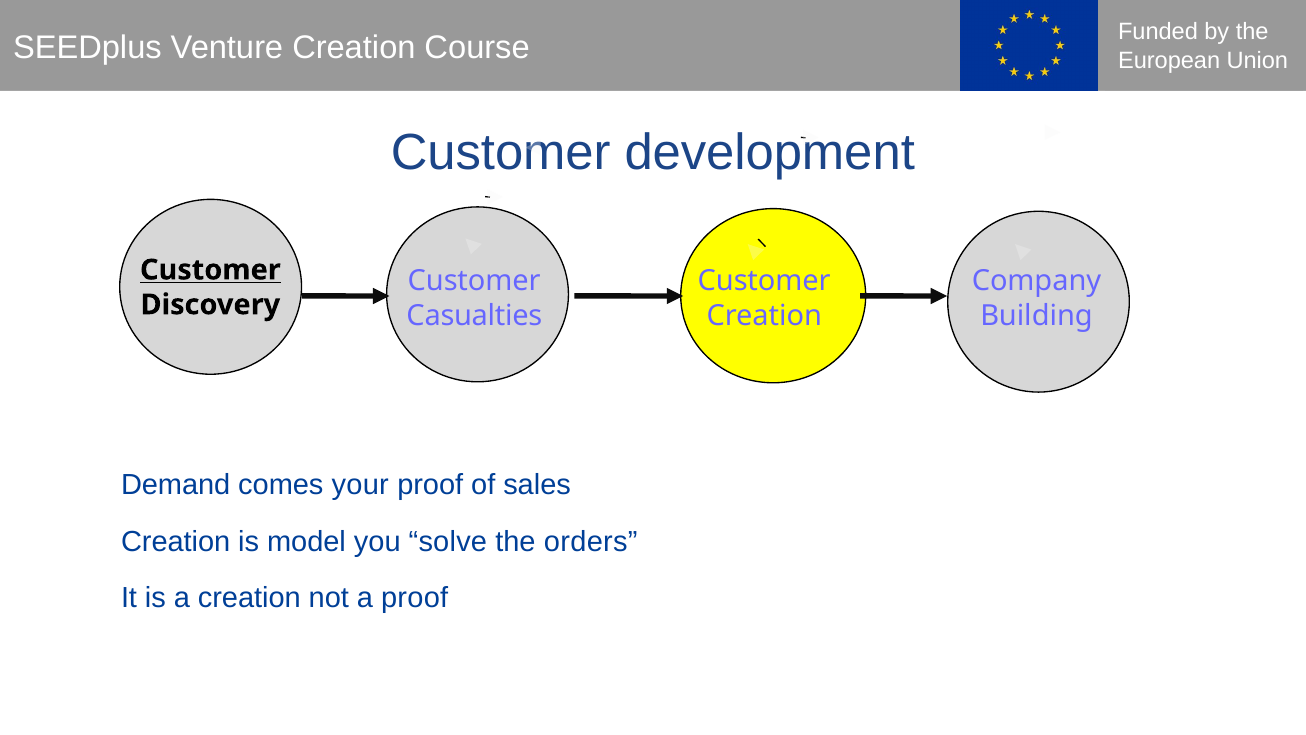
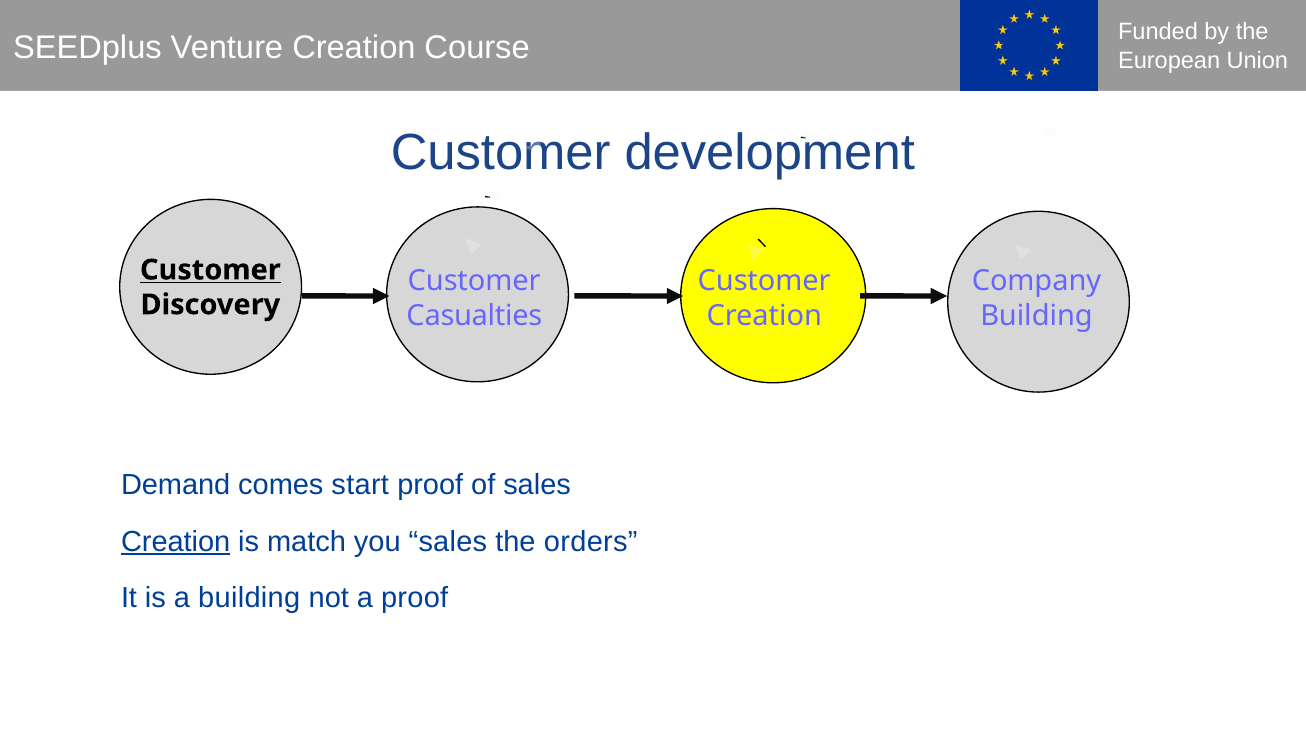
your: your -> start
Creation at (176, 541) underline: none -> present
model: model -> match
you solve: solve -> sales
a creation: creation -> building
